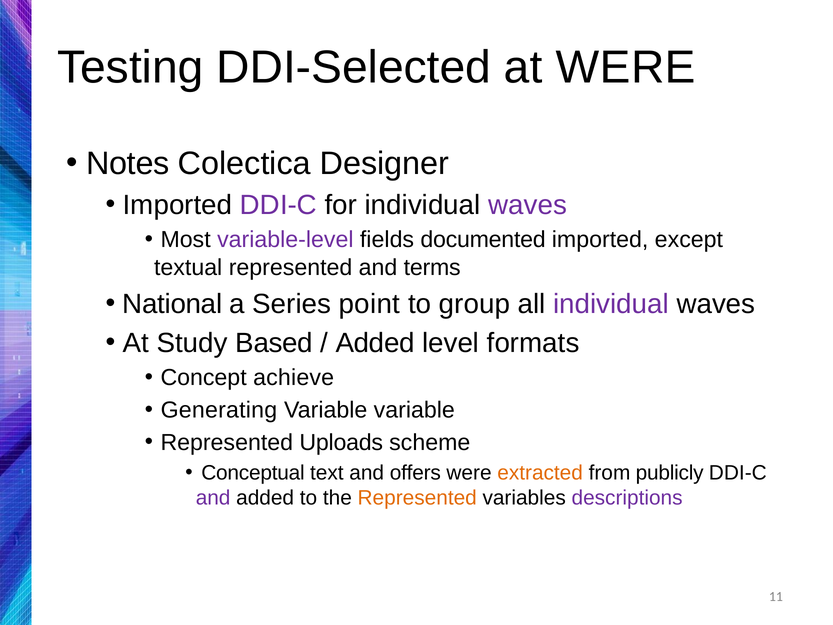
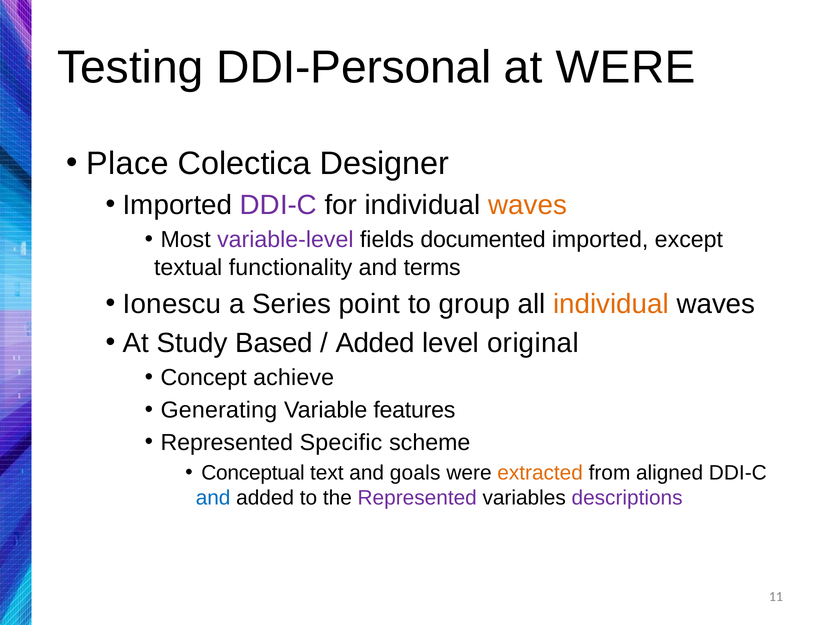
DDI-Selected: DDI-Selected -> DDI-Personal
Notes: Notes -> Place
waves at (528, 205) colour: purple -> orange
textual represented: represented -> functionality
National: National -> Ionescu
individual at (611, 304) colour: purple -> orange
formats: formats -> original
Variable variable: variable -> features
Uploads: Uploads -> Specific
offers: offers -> goals
publicly: publicly -> aligned
and at (213, 498) colour: purple -> blue
Represented at (417, 498) colour: orange -> purple
